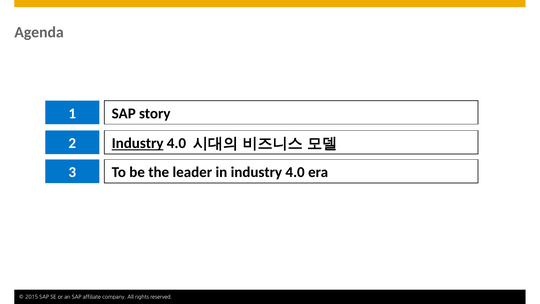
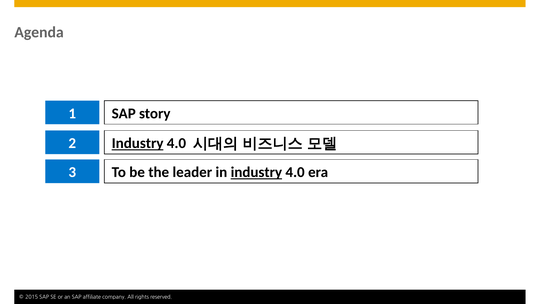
industry at (256, 172) underline: none -> present
